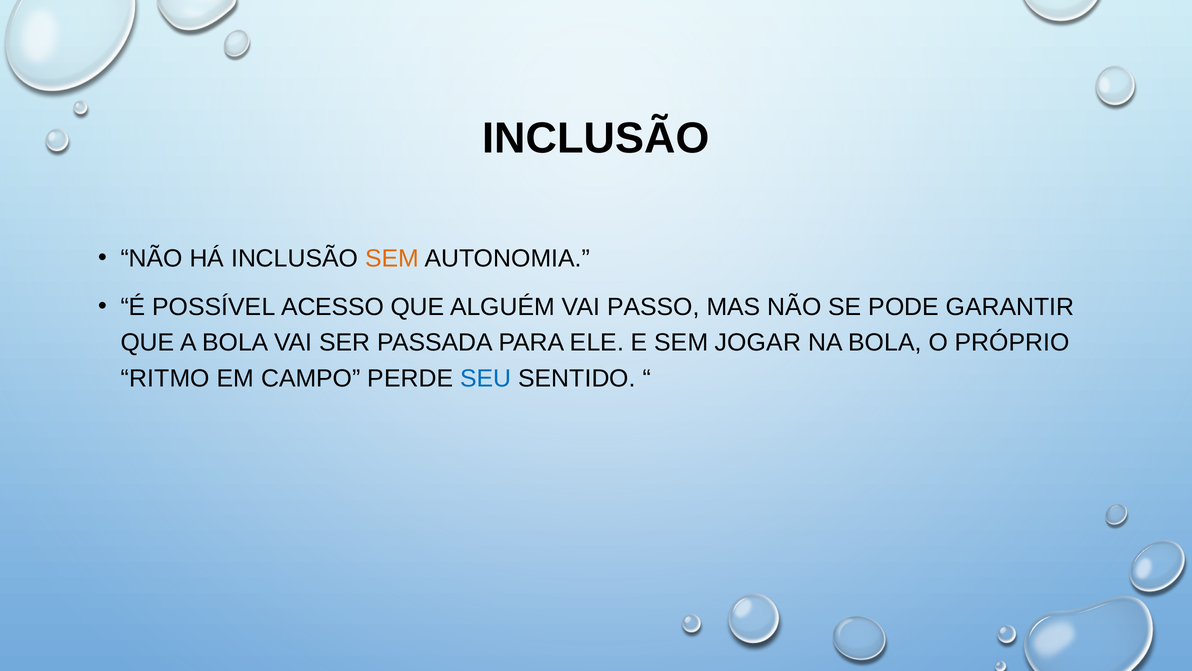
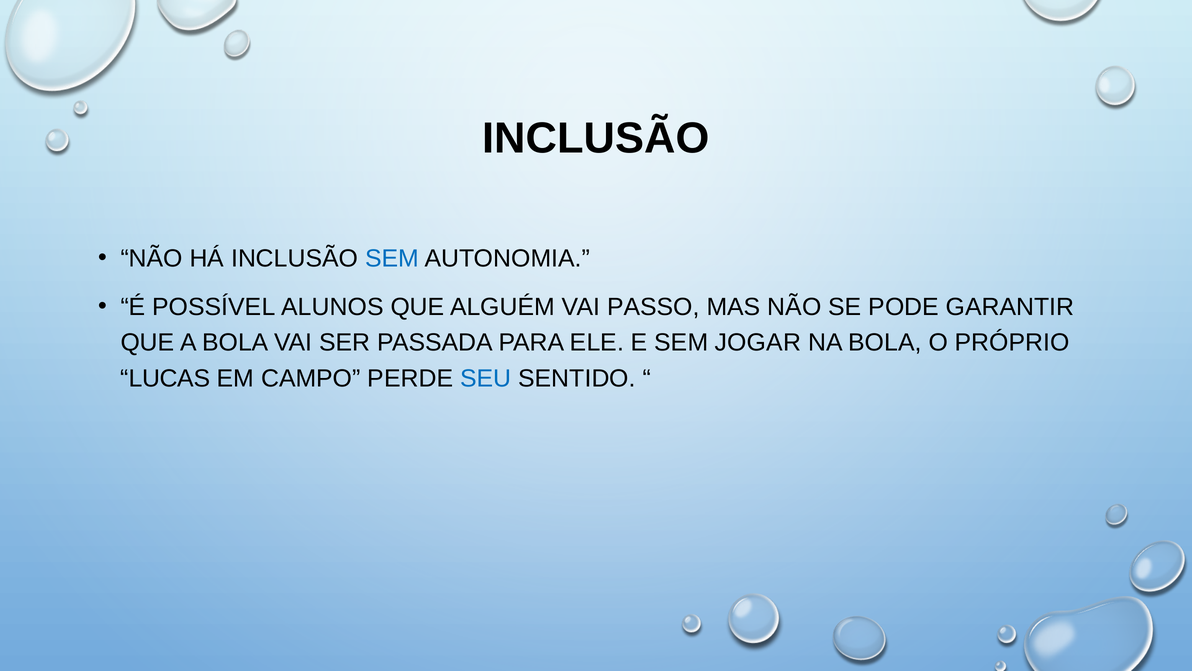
SEM at (392, 258) colour: orange -> blue
ACESSO: ACESSO -> ALUNOS
RITMO: RITMO -> LUCAS
